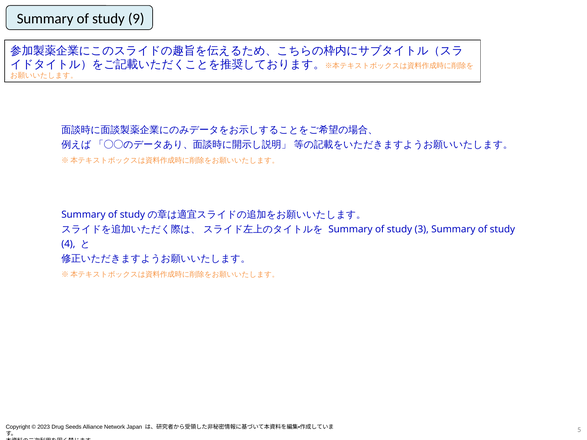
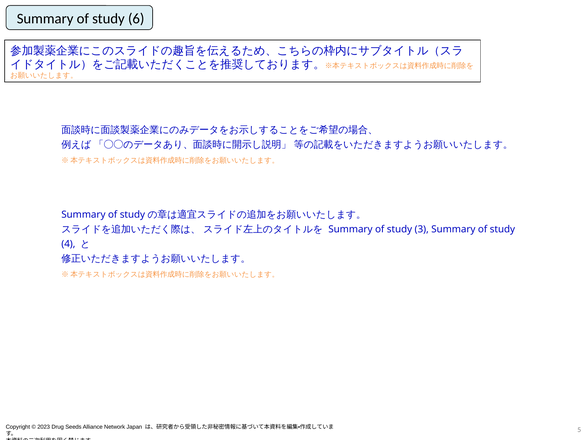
9: 9 -> 6
